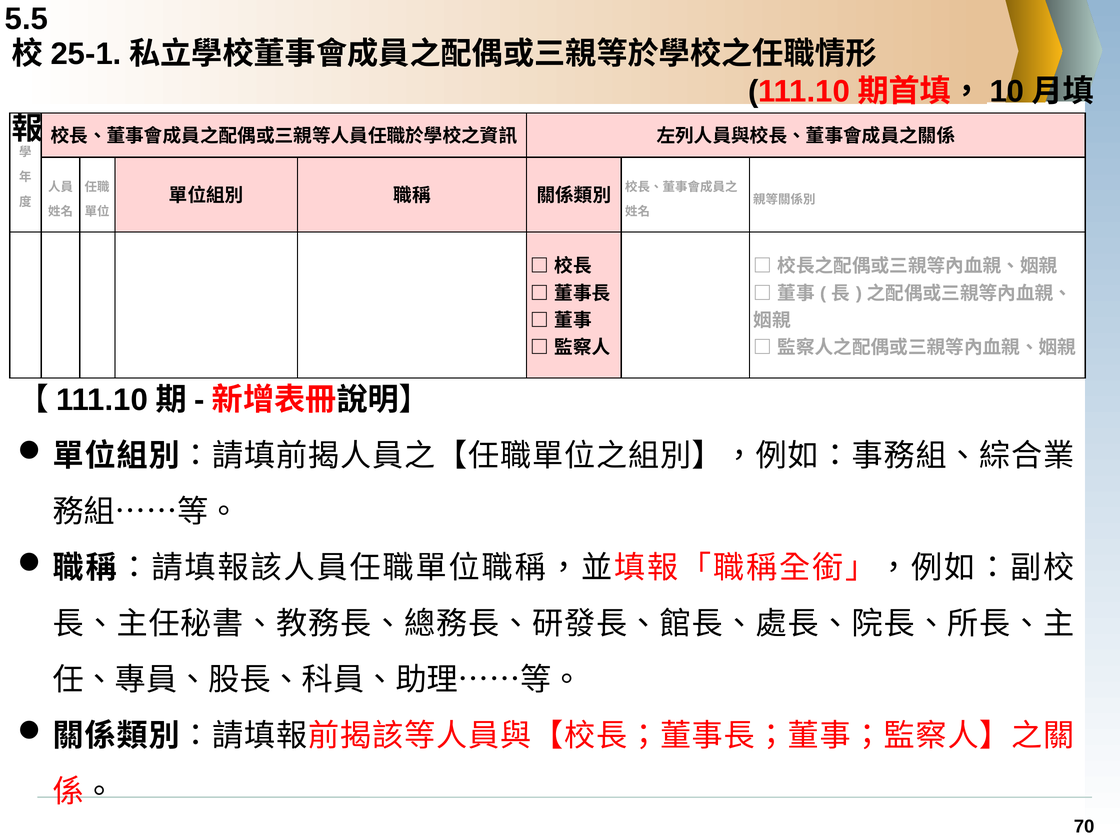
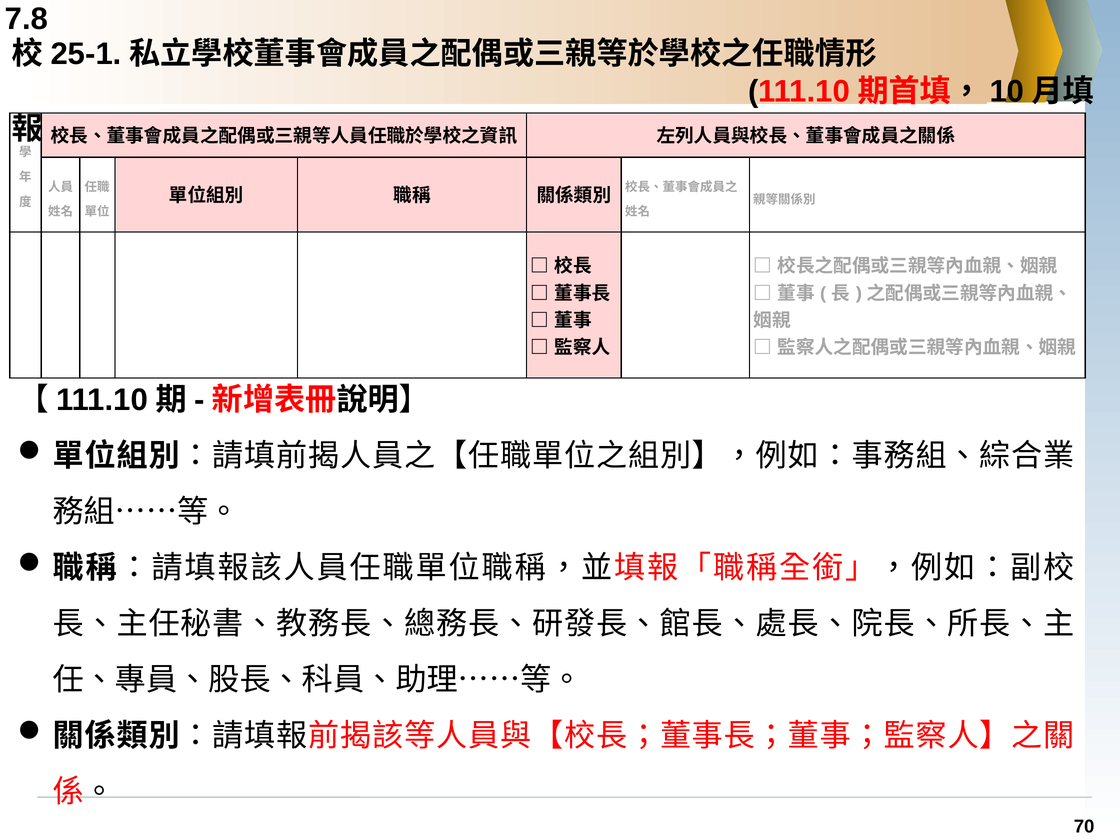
5.5: 5.5 -> 7.8
